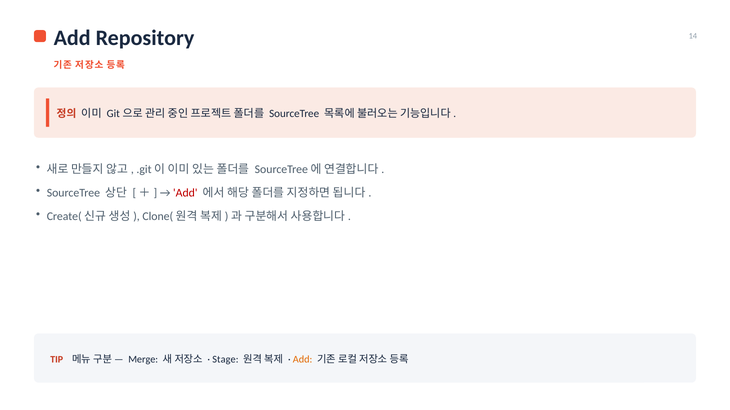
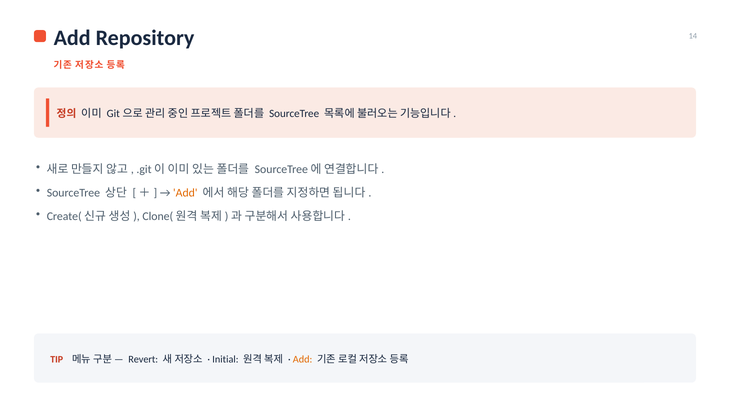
Add at (185, 193) colour: red -> orange
Merge: Merge -> Revert
Stage: Stage -> Initial
